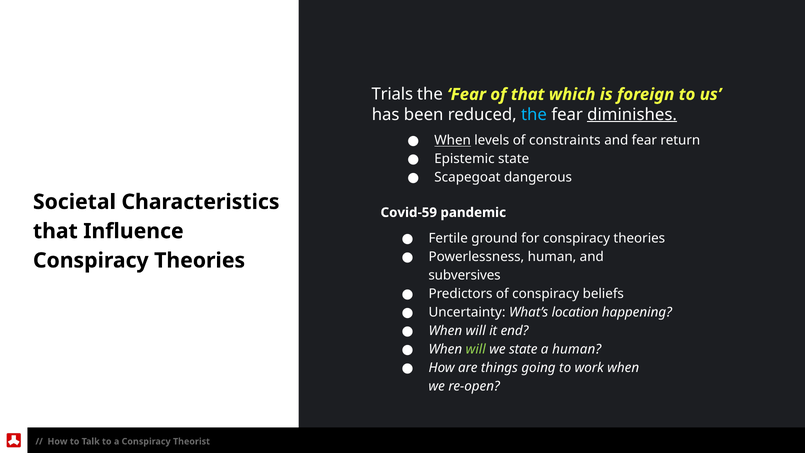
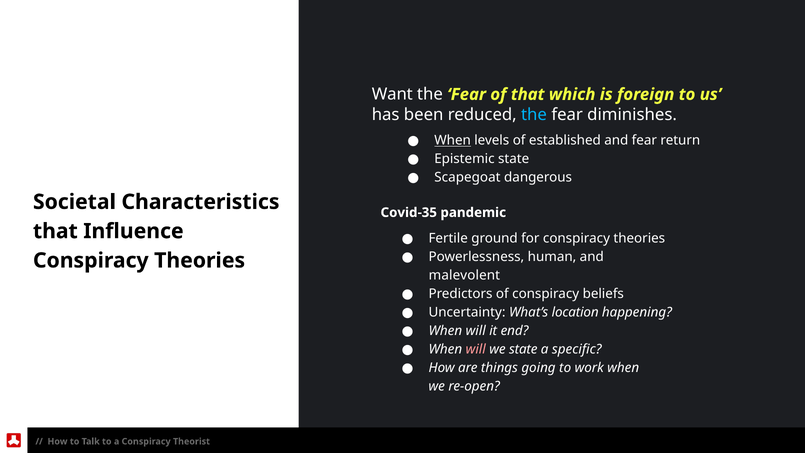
Trials: Trials -> Want
diminishes underline: present -> none
constraints: constraints -> established
Covid-59: Covid-59 -> Covid-35
subversives: subversives -> malevolent
will at (476, 349) colour: light green -> pink
a human: human -> specific
